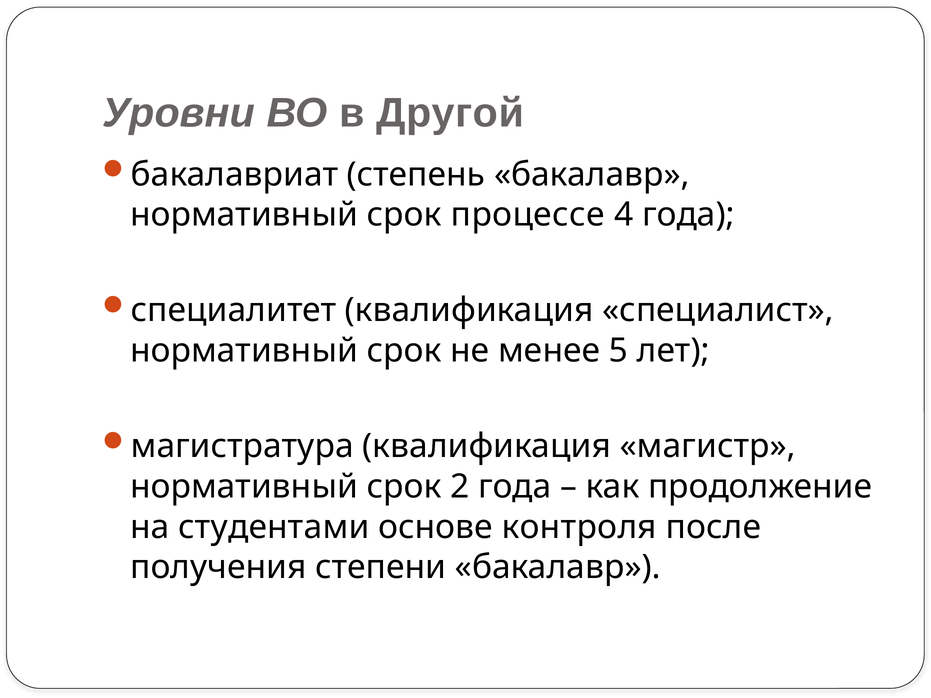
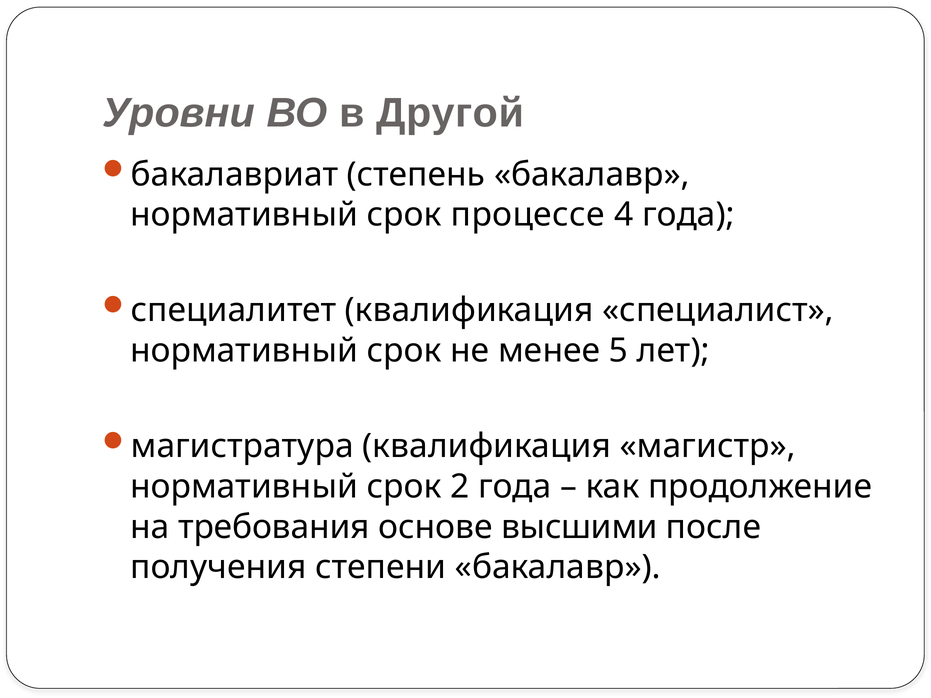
студентами: студентами -> требования
контроля: контроля -> высшими
